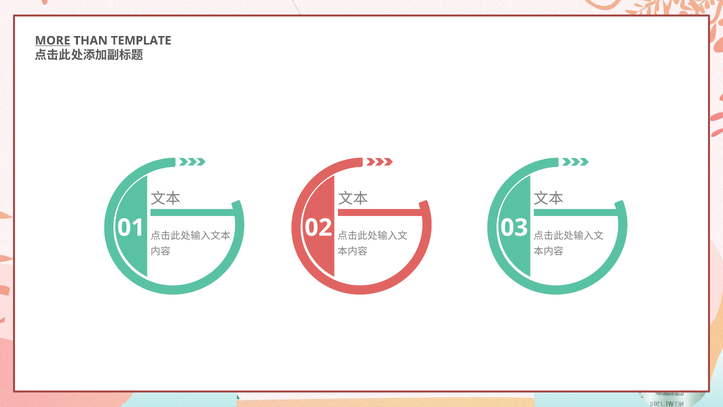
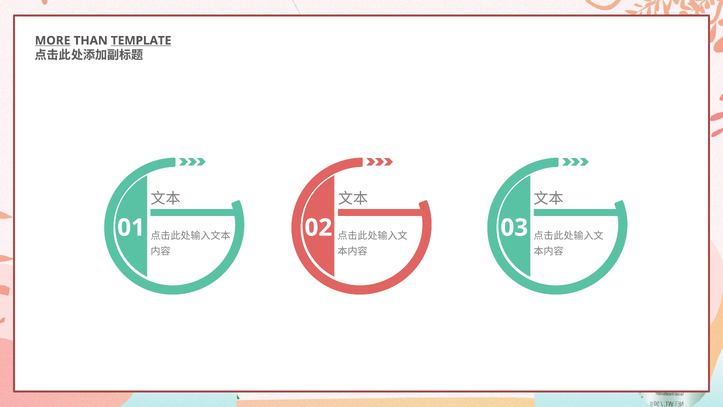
TEMPLATE underline: none -> present
